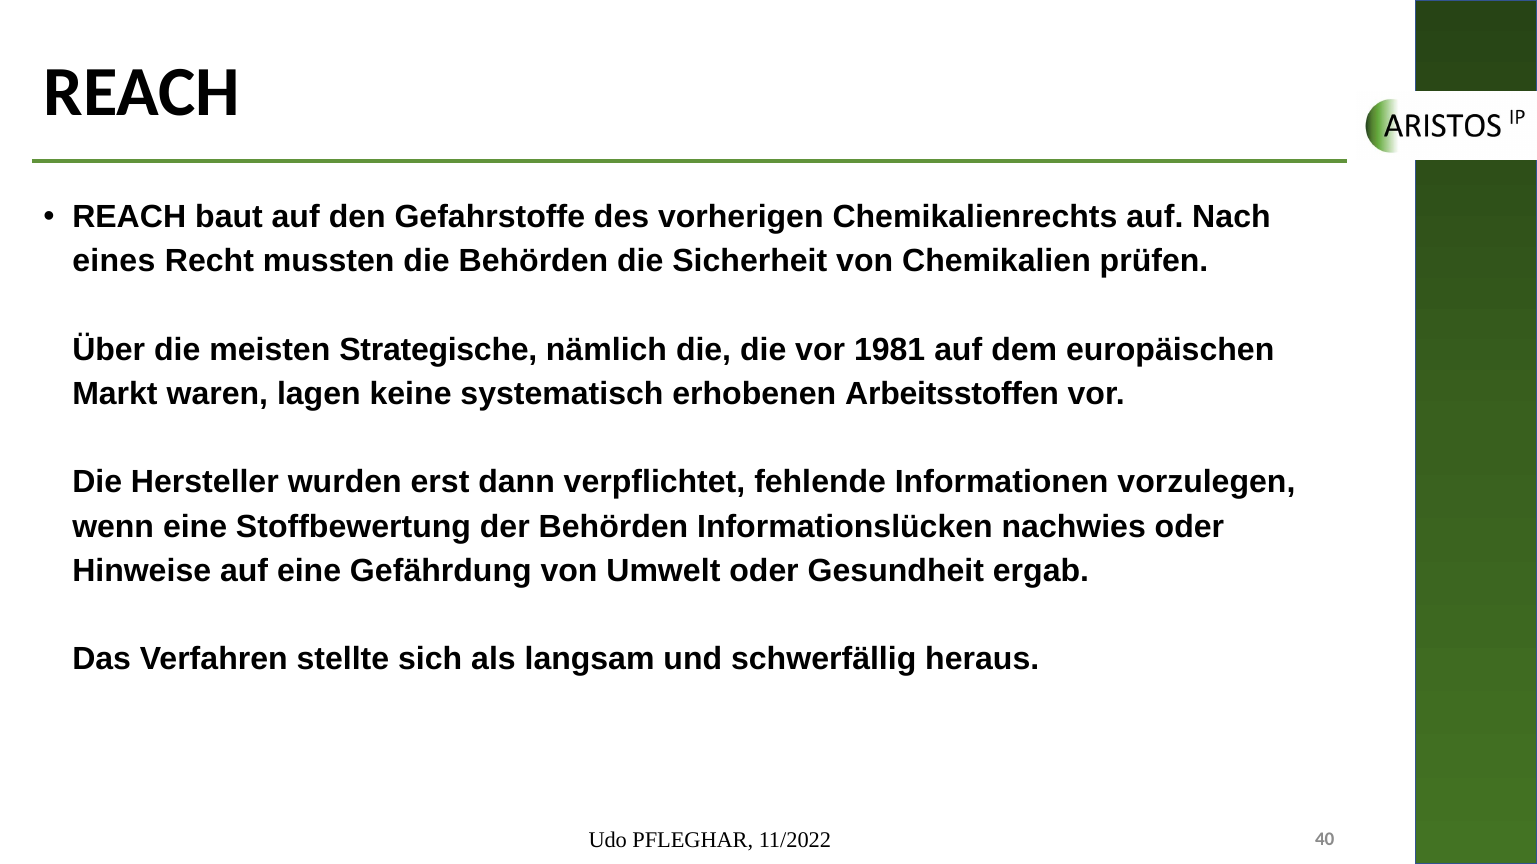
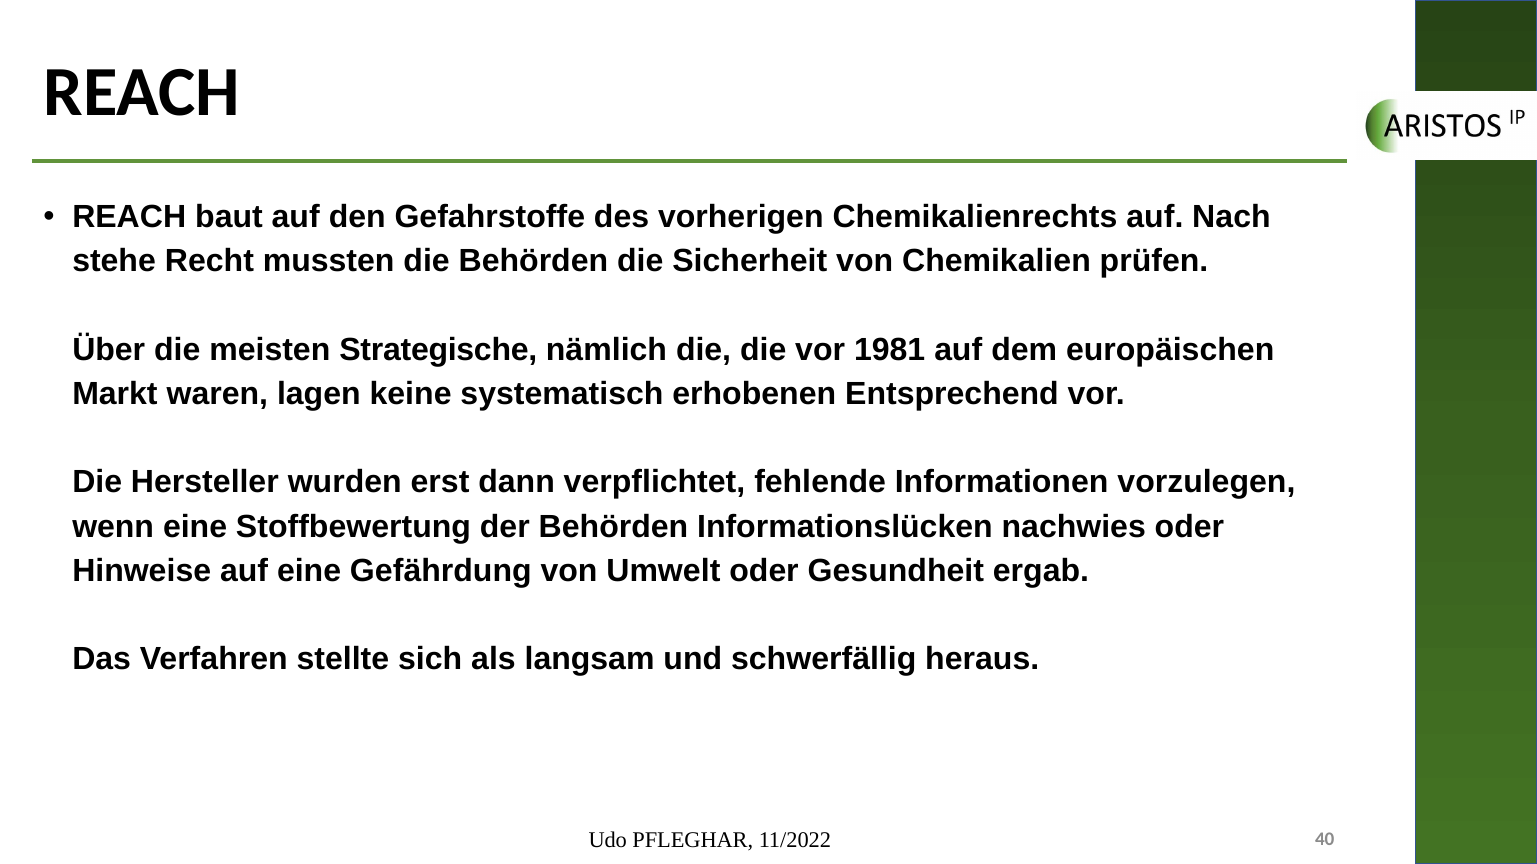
eines: eines -> stehe
Arbeitsstoffen: Arbeitsstoffen -> Entsprechend
